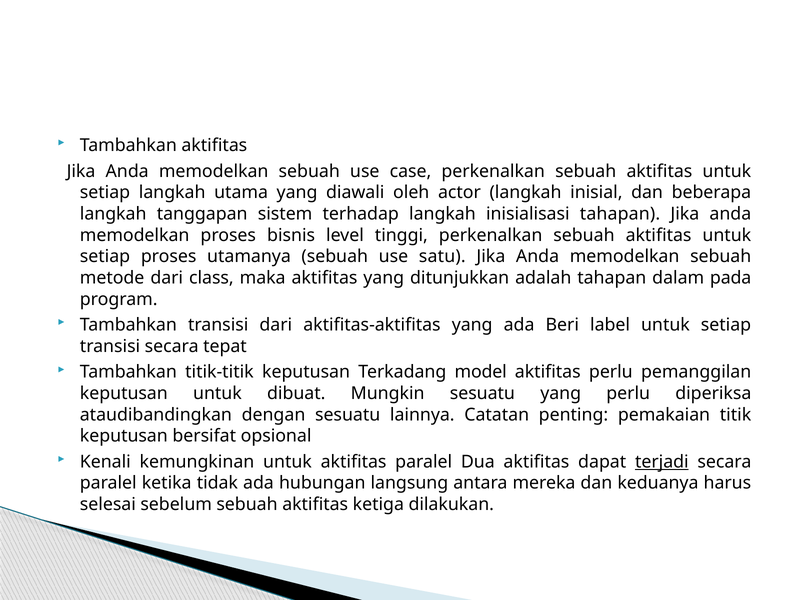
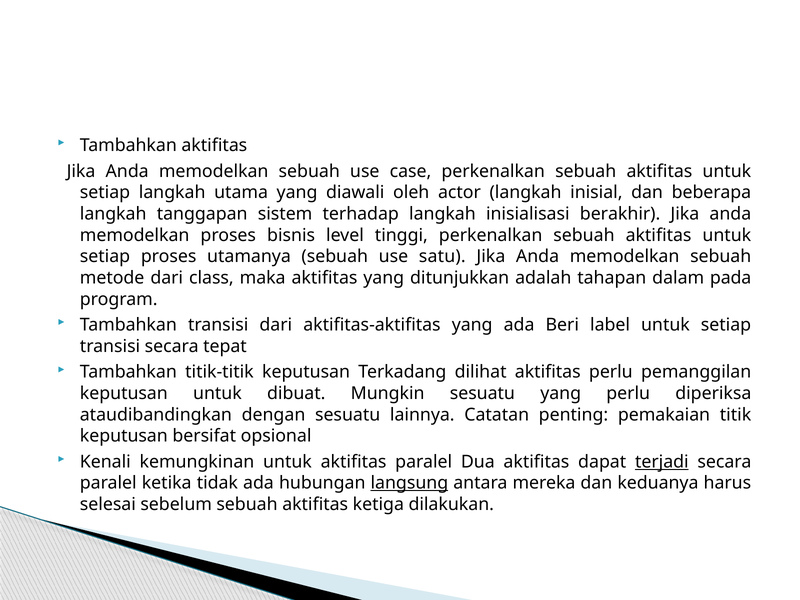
inisialisasi tahapan: tahapan -> berakhir
model: model -> dilihat
langsung underline: none -> present
